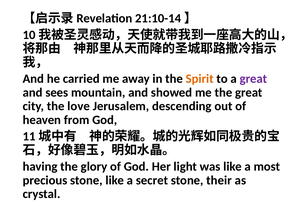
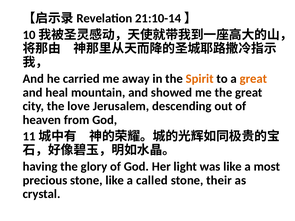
great at (253, 79) colour: purple -> orange
sees: sees -> heal
secret: secret -> called
